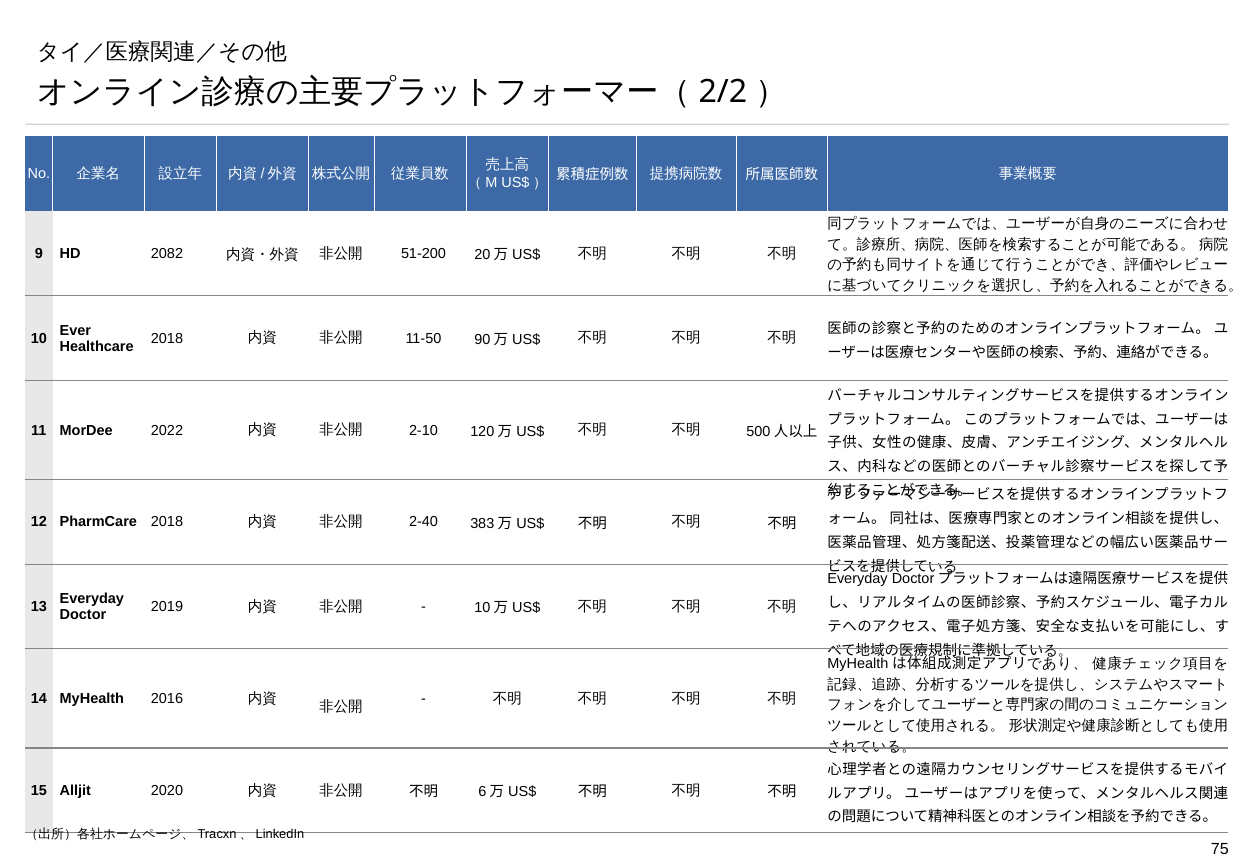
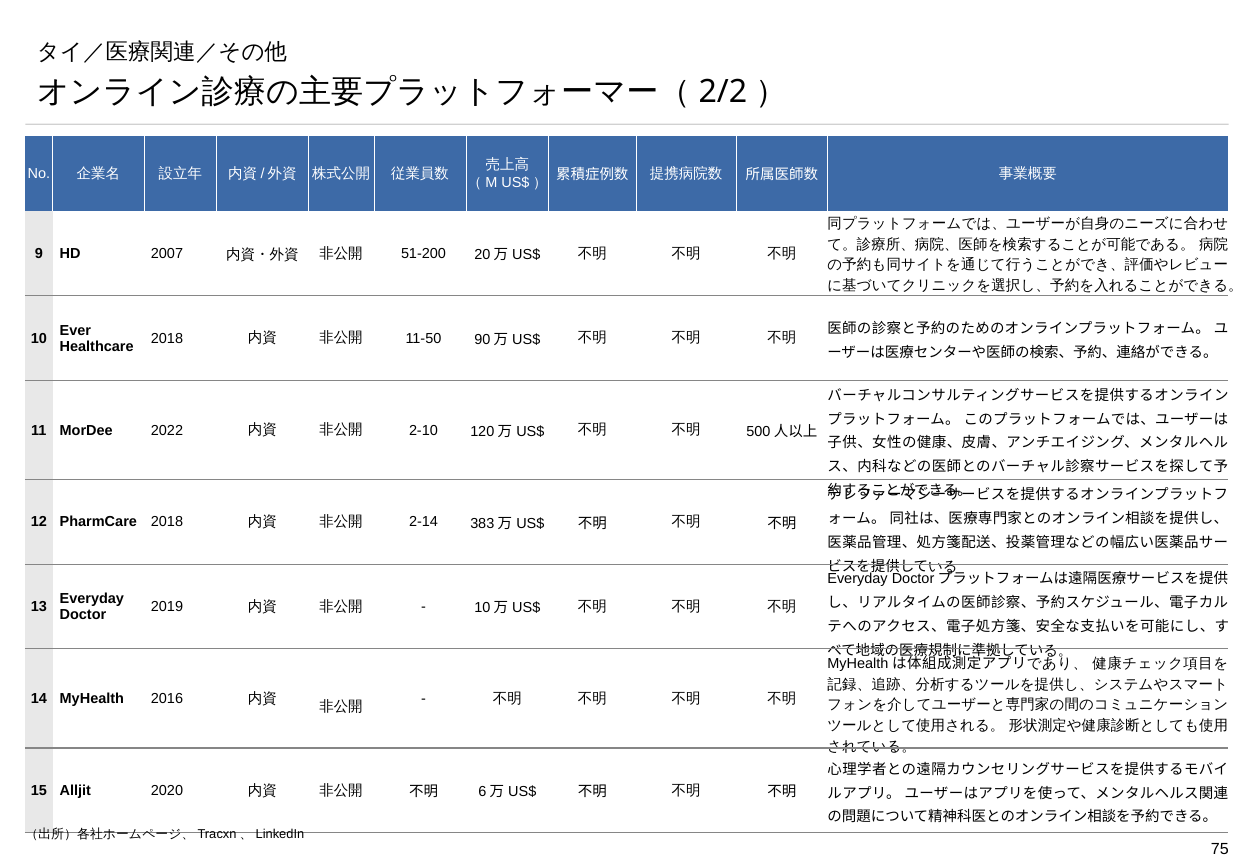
2082: 2082 -> 2007
2-40: 2-40 -> 2-14
